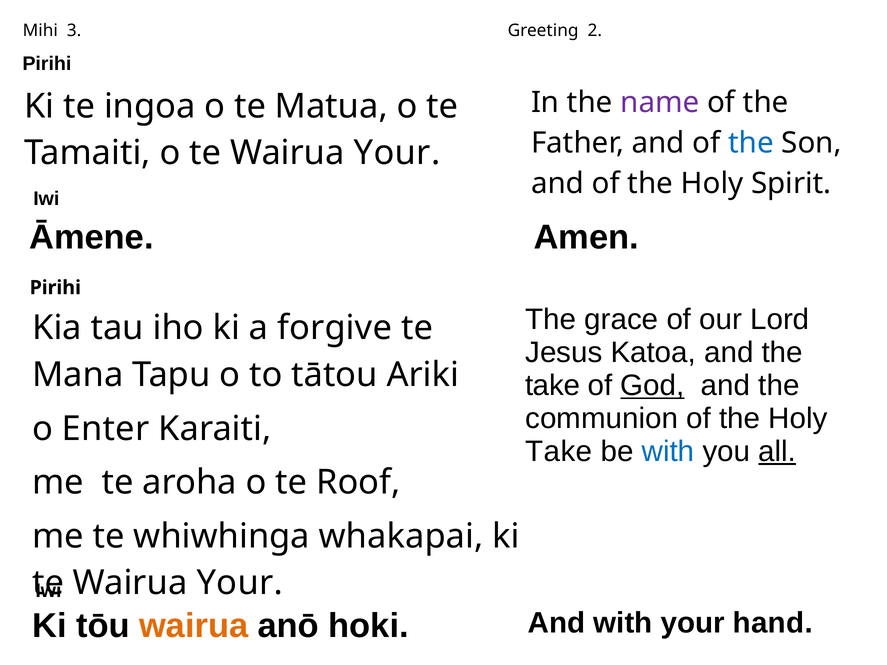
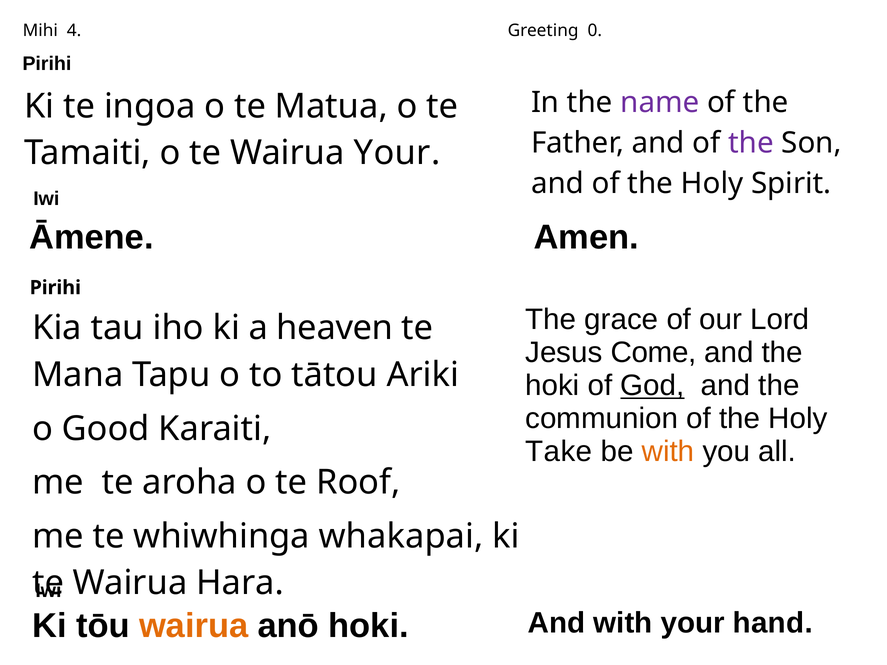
3: 3 -> 4
2: 2 -> 0
the at (751, 143) colour: blue -> purple
forgive: forgive -> heaven
Katoa: Katoa -> Come
take at (553, 386): take -> hoki
Enter: Enter -> Good
with at (668, 452) colour: blue -> orange
all underline: present -> none
Your at (240, 583): Your -> Hara
